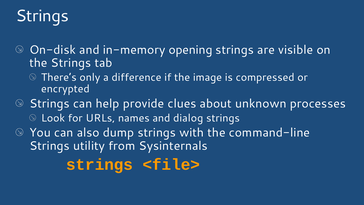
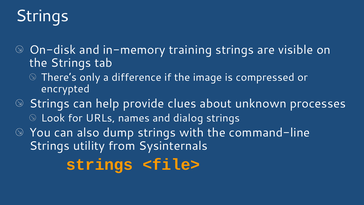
opening: opening -> training
